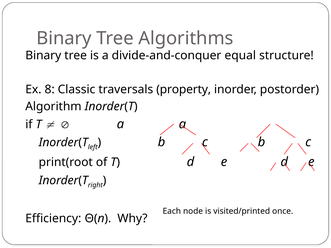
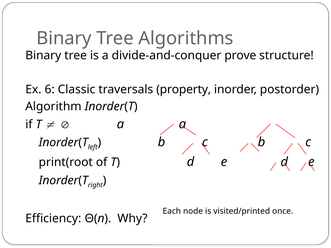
equal: equal -> prove
8: 8 -> 6
